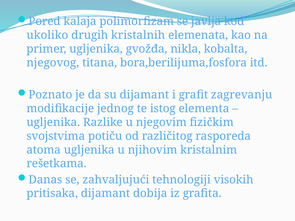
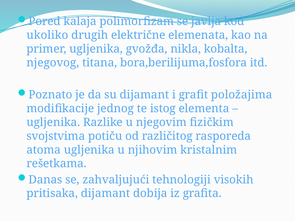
kristalnih: kristalnih -> električne
zagrevanju: zagrevanju -> položajima
